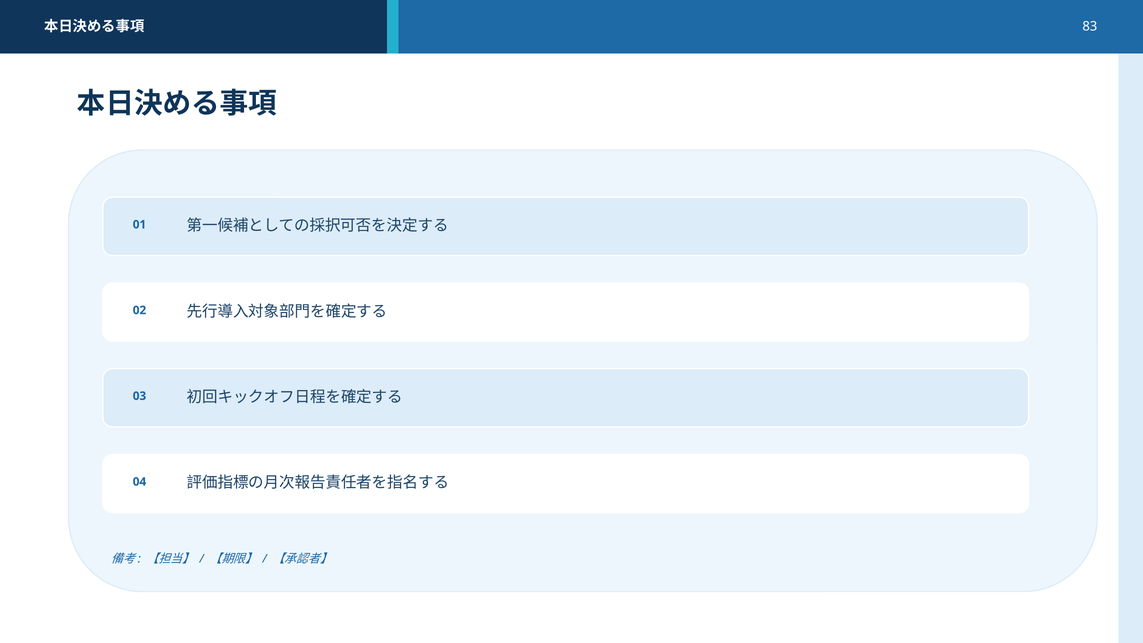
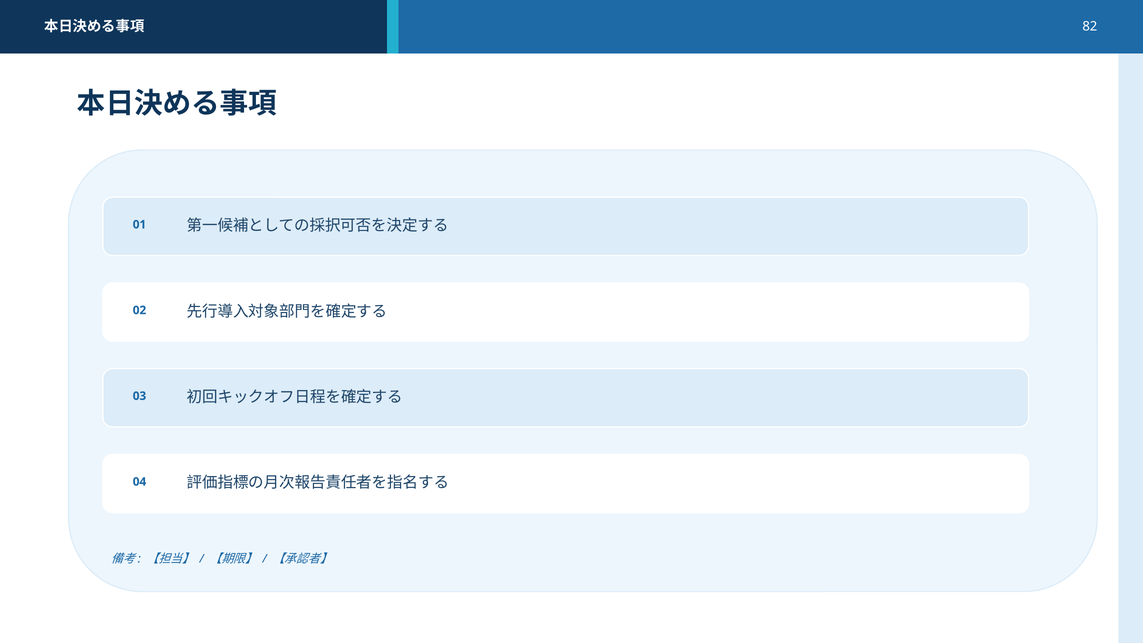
83: 83 -> 82
